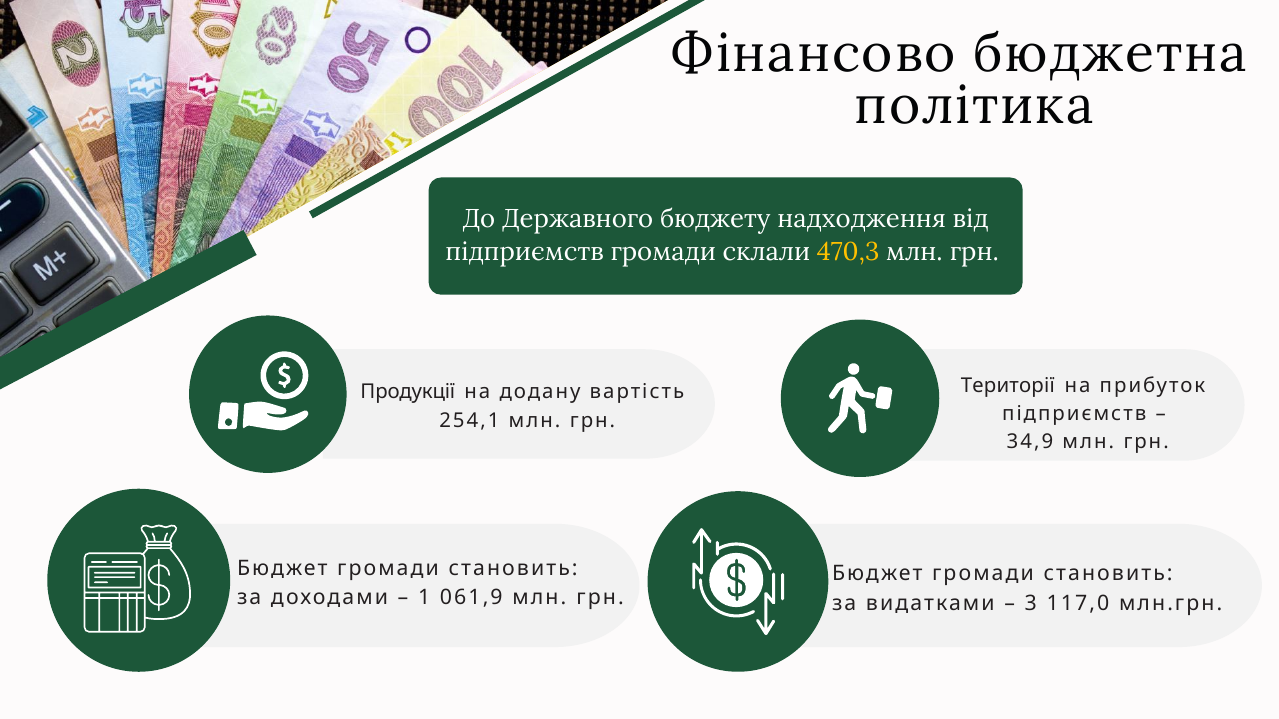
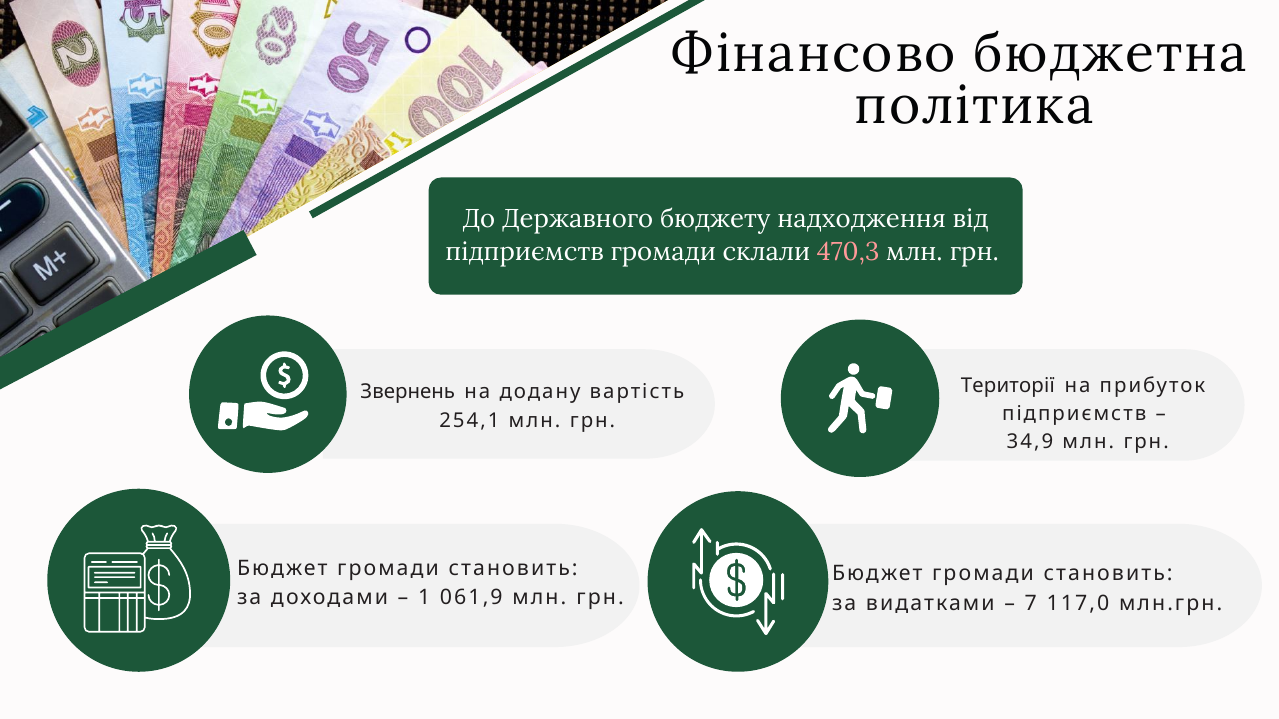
470,3 colour: yellow -> pink
Продукції: Продукції -> Звернень
3: 3 -> 7
